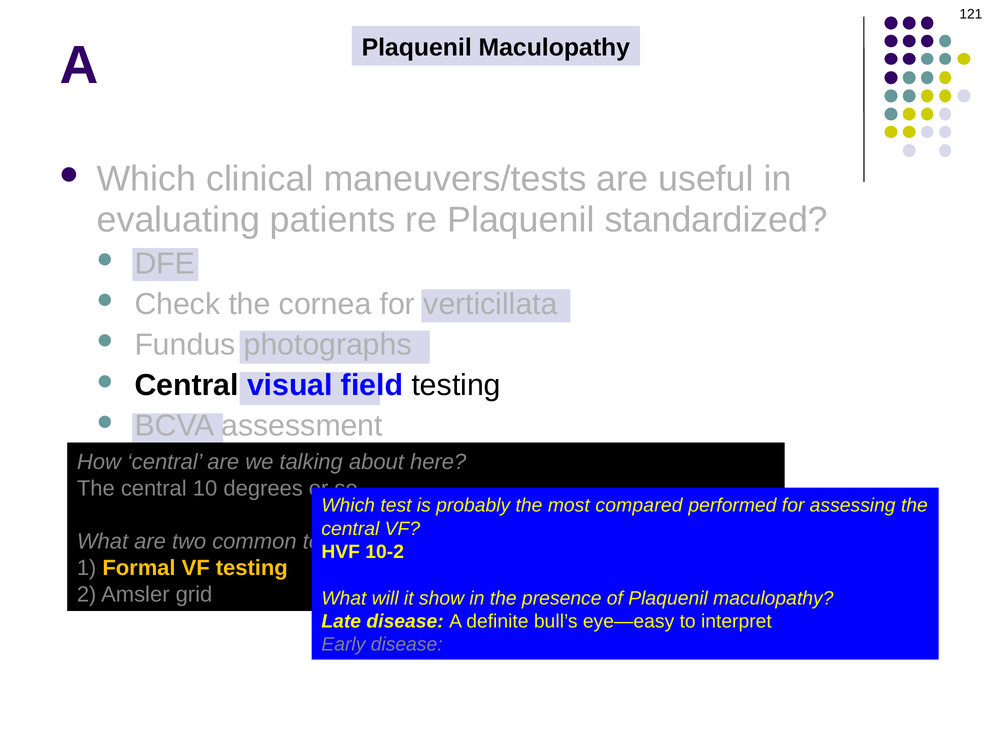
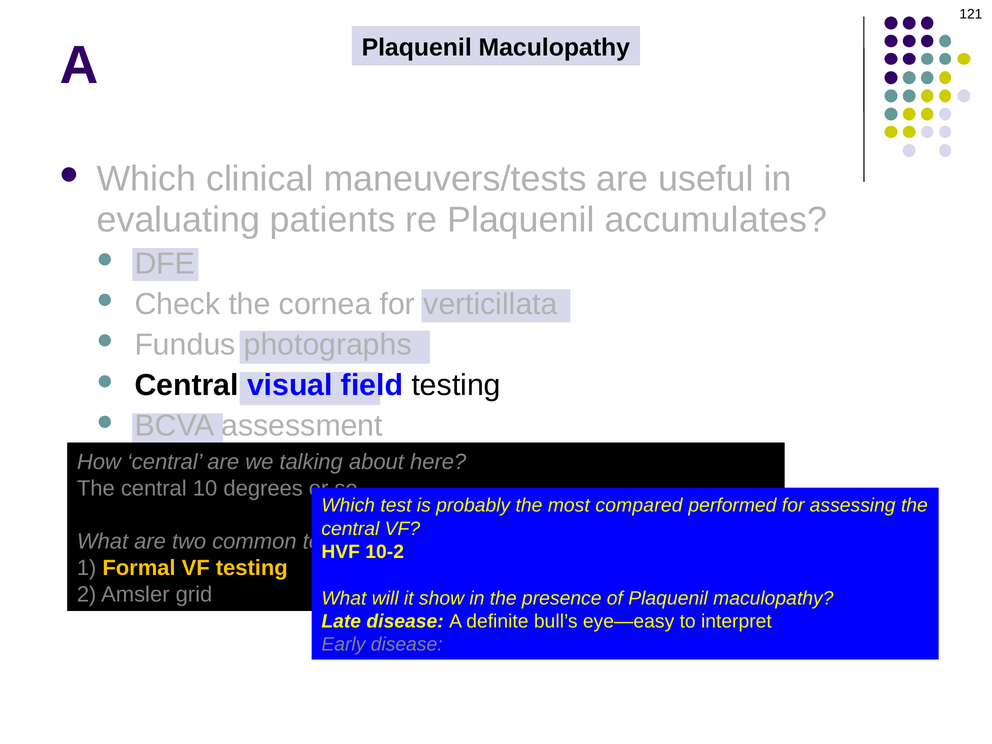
standardized: standardized -> accumulates
